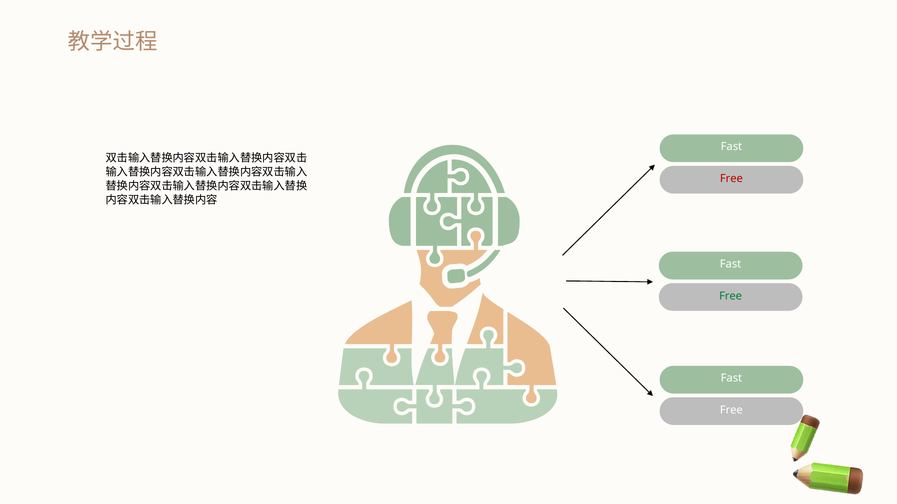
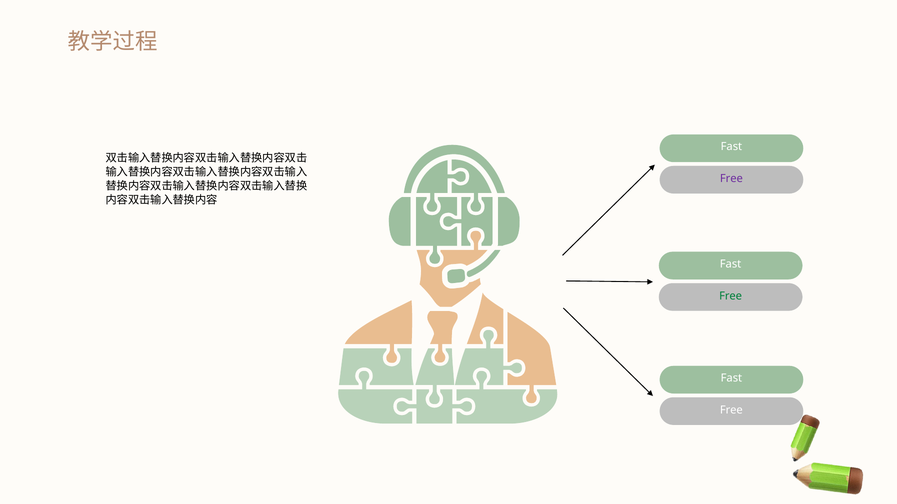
Free at (731, 179) colour: red -> purple
